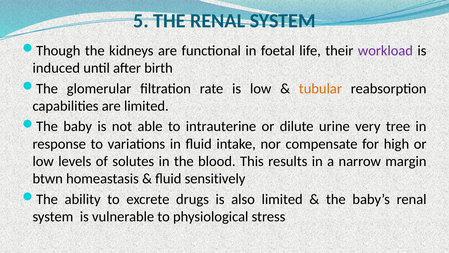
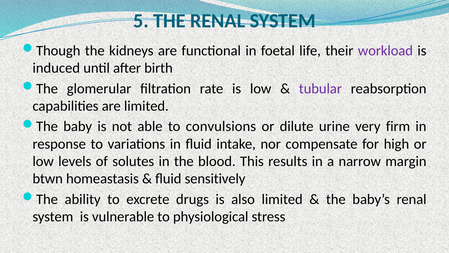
tubular colour: orange -> purple
intrauterine: intrauterine -> convulsions
tree: tree -> firm
